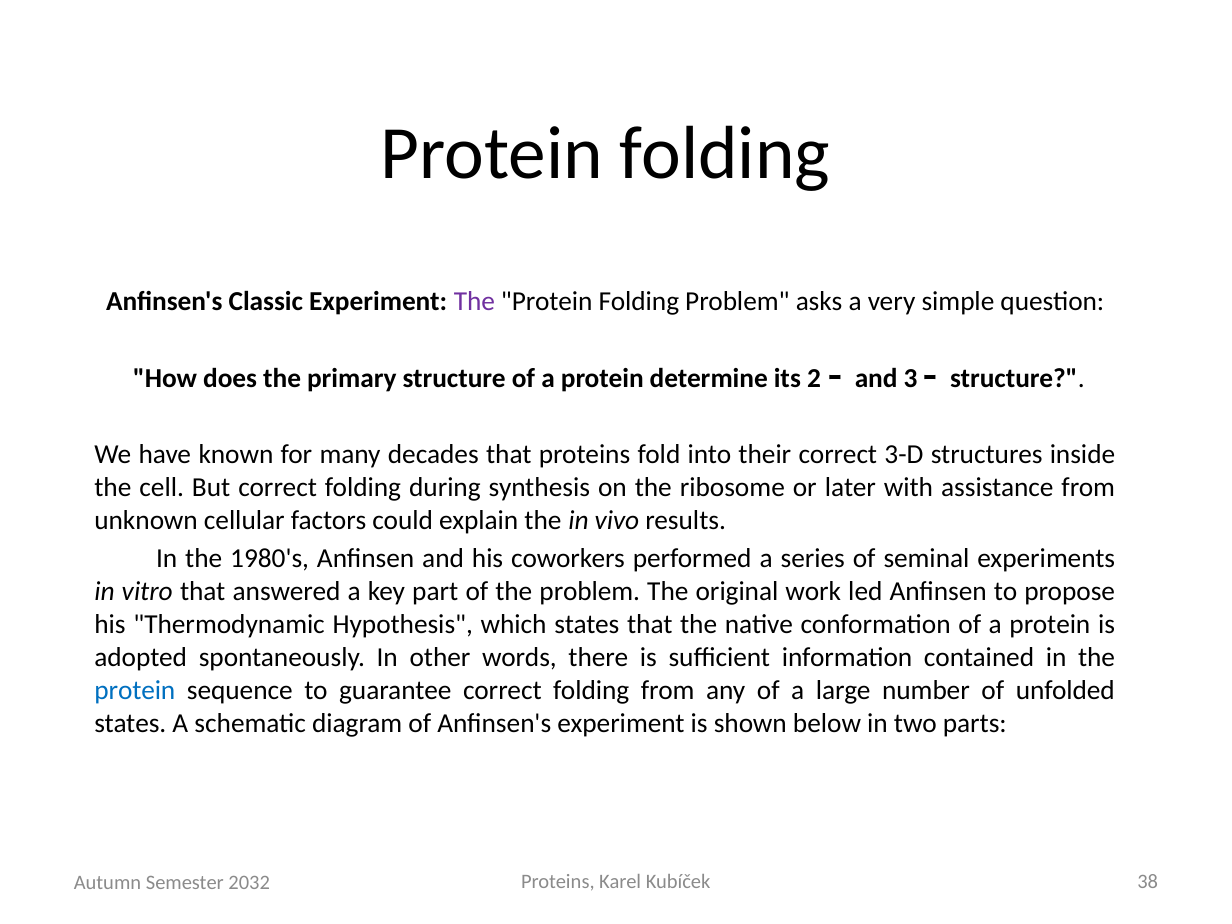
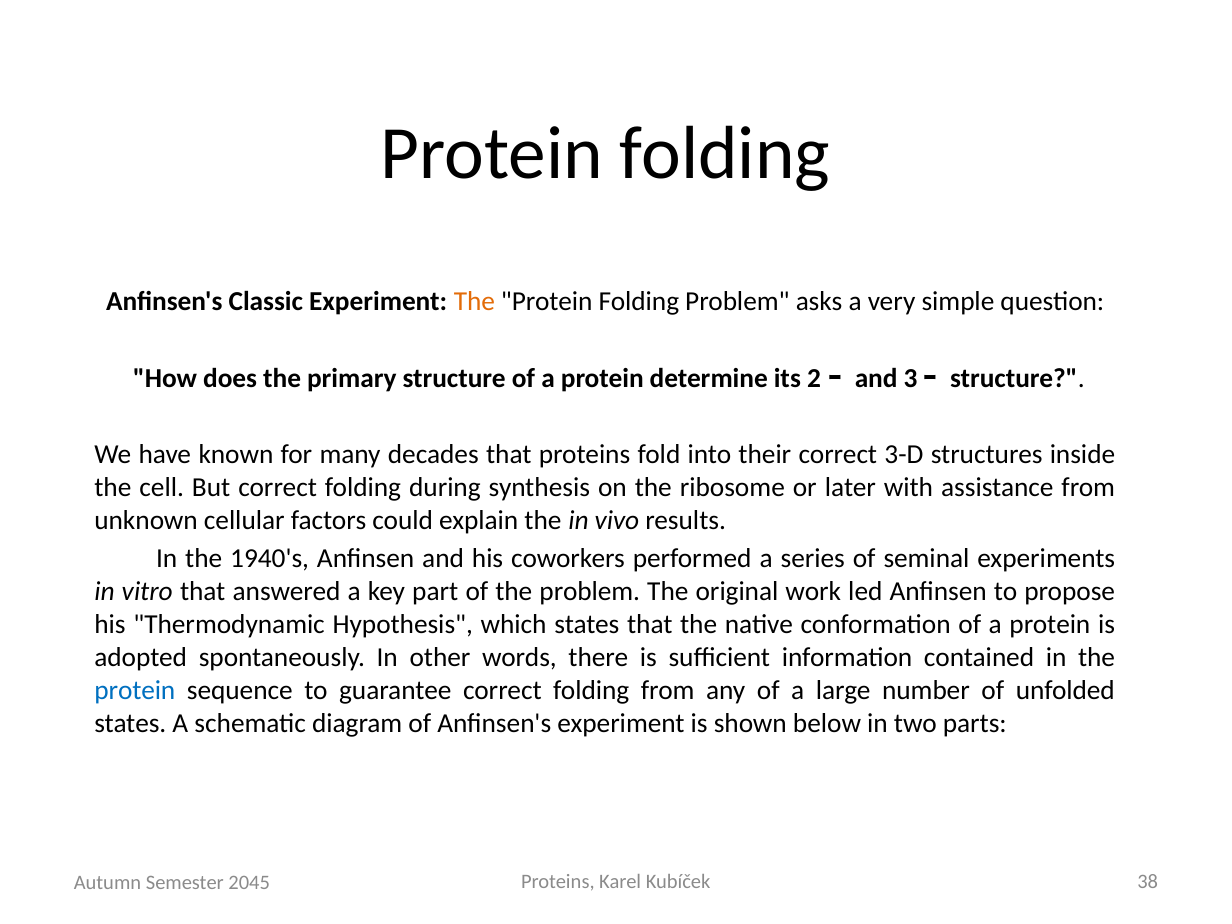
The at (474, 302) colour: purple -> orange
1980's: 1980's -> 1940's
2032: 2032 -> 2045
